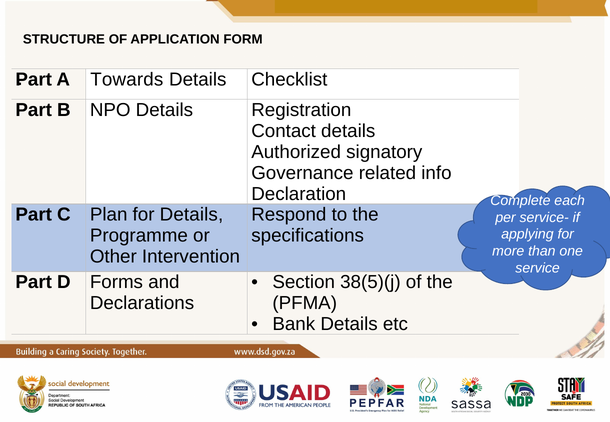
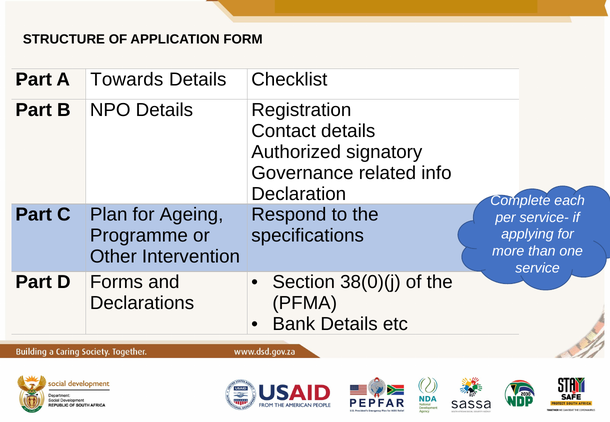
for Details: Details -> Ageing
38(5)(j: 38(5)(j -> 38(0)(j
